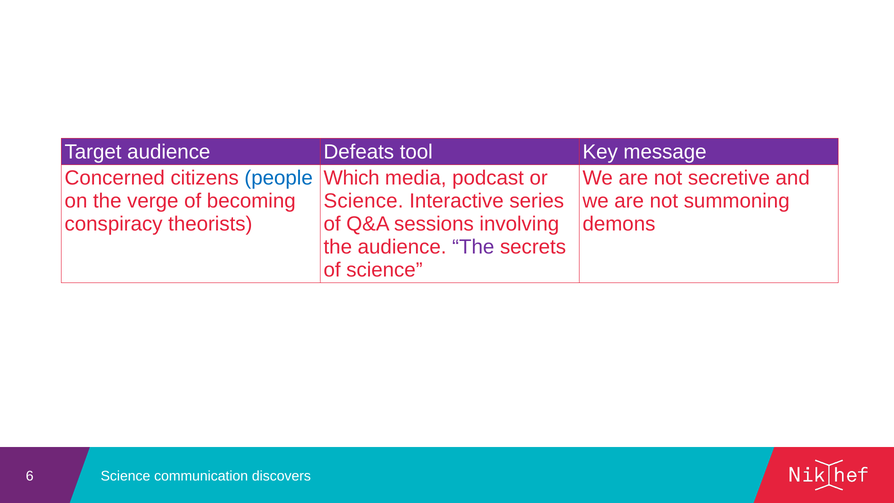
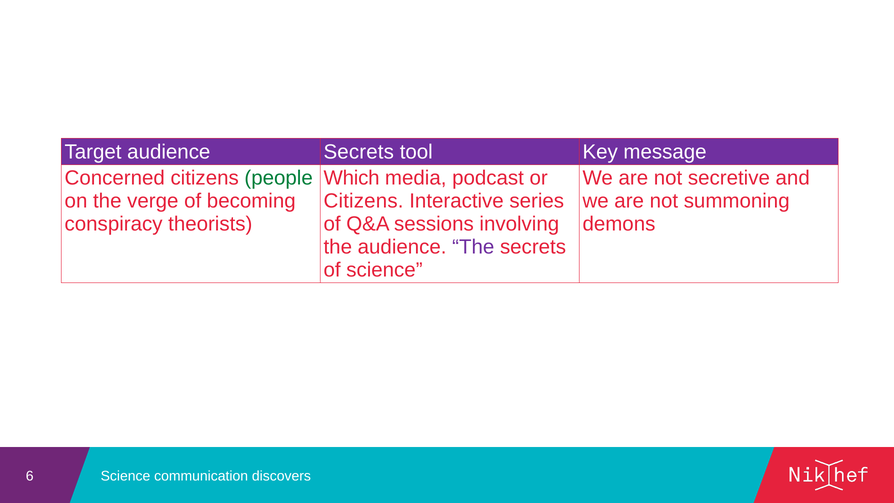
audience Defeats: Defeats -> Secrets
people colour: blue -> green
Science at (364, 201): Science -> Citizens
